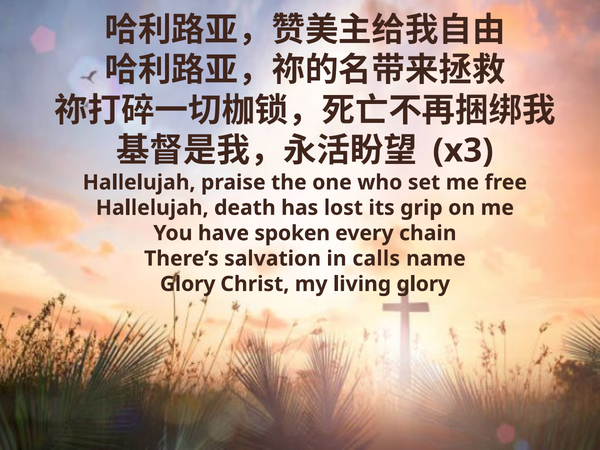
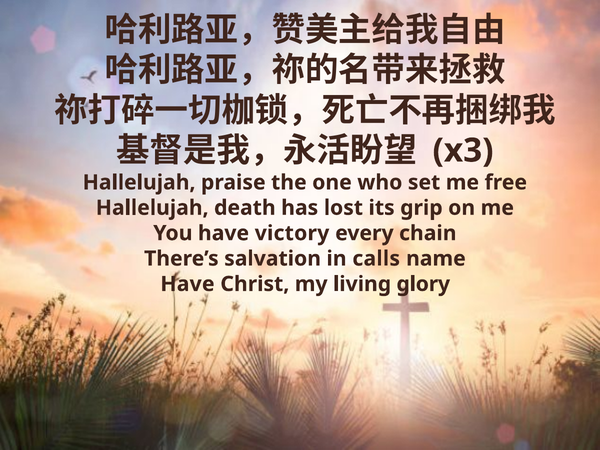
spoken: spoken -> victory
Glory at (188, 284): Glory -> Have
